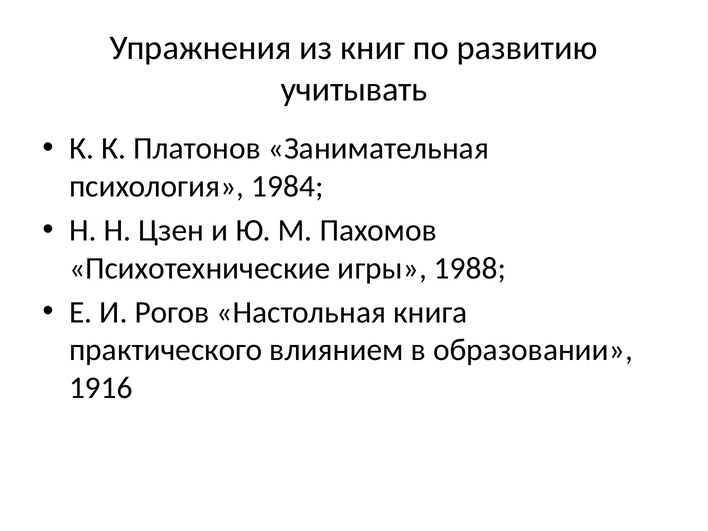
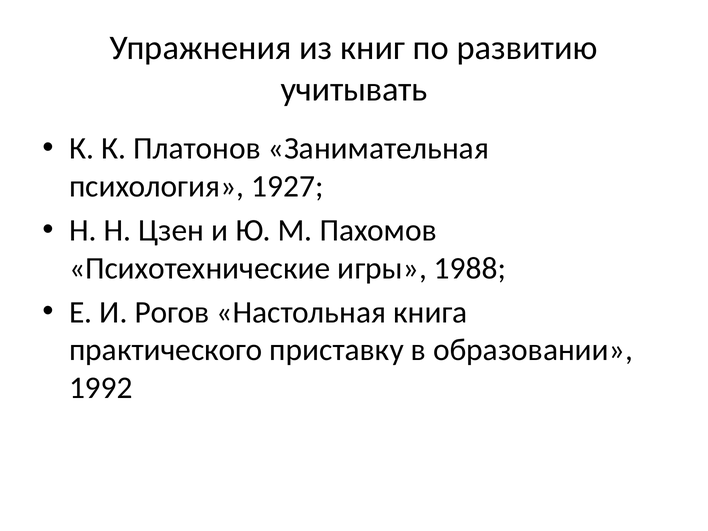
1984: 1984 -> 1927
влиянием: влиянием -> приставку
1916: 1916 -> 1992
